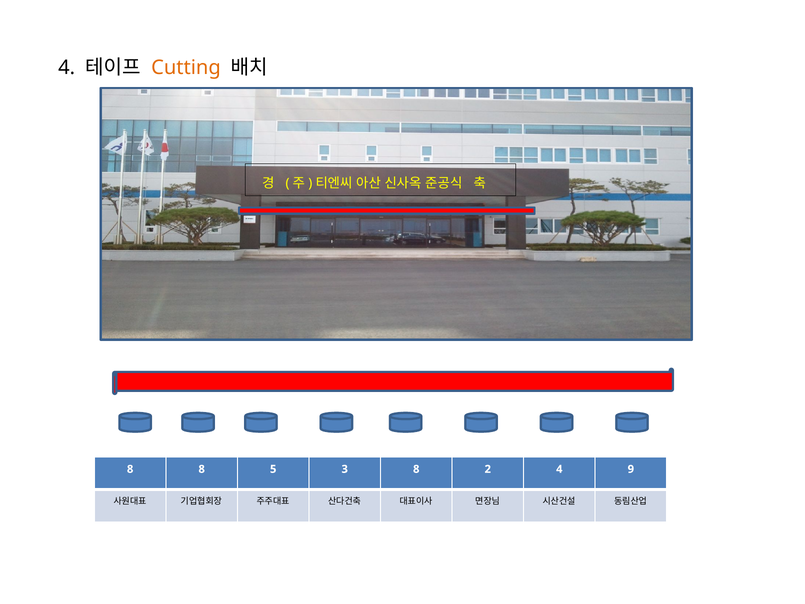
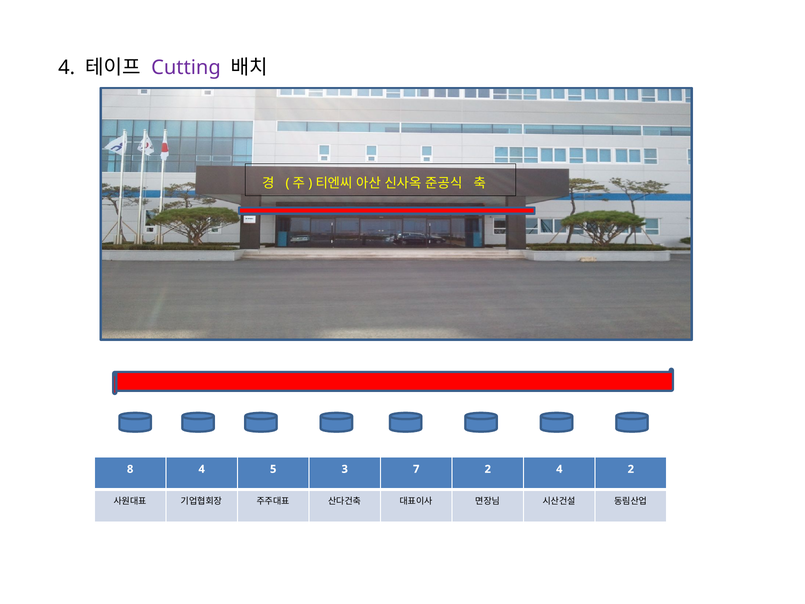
Cutting colour: orange -> purple
8 8: 8 -> 4
3 8: 8 -> 7
4 9: 9 -> 2
